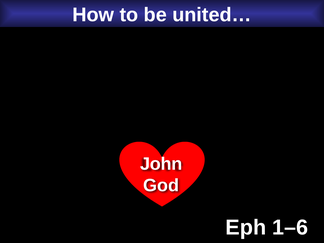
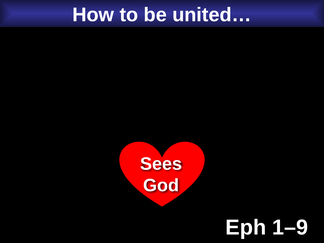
John: John -> Sees
1–6: 1–6 -> 1–9
